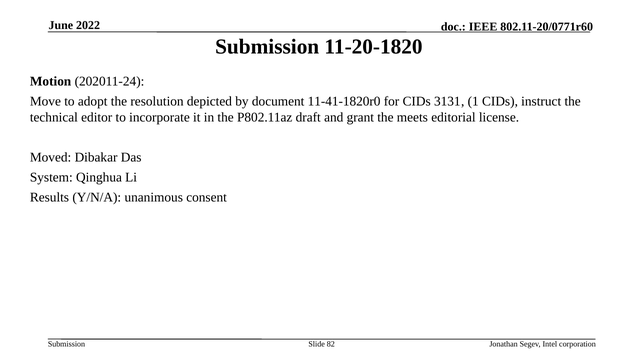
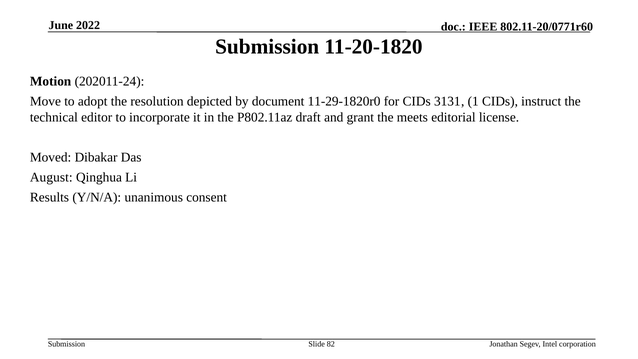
11-41-1820r0: 11-41-1820r0 -> 11-29-1820r0
System: System -> August
